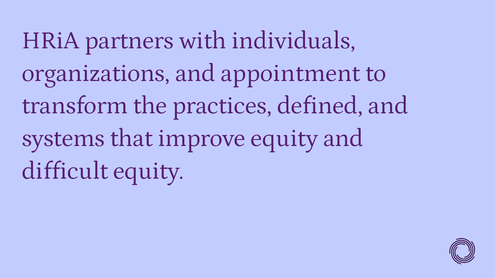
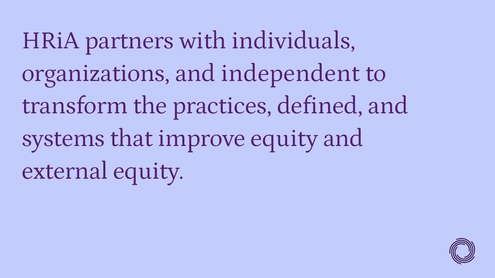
appointment: appointment -> independent
difficult: difficult -> external
